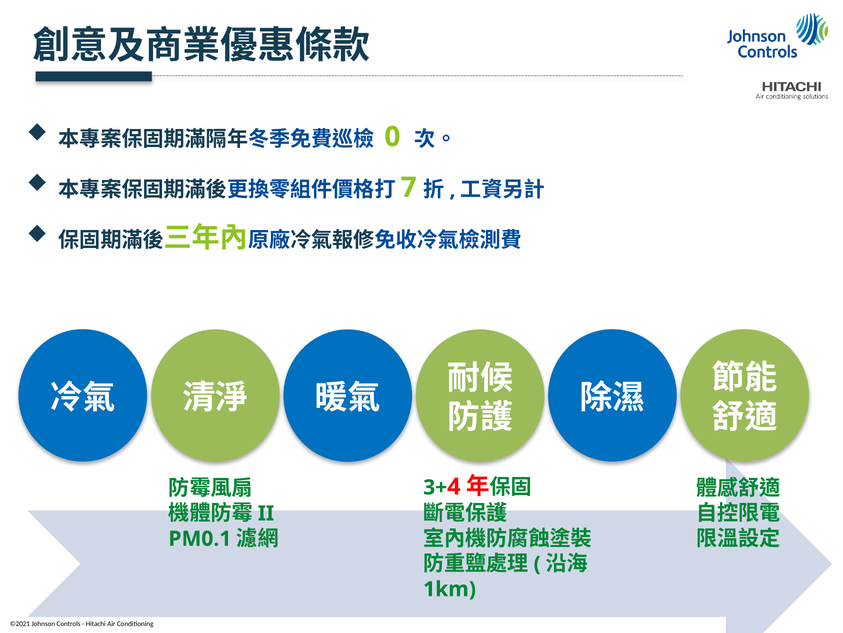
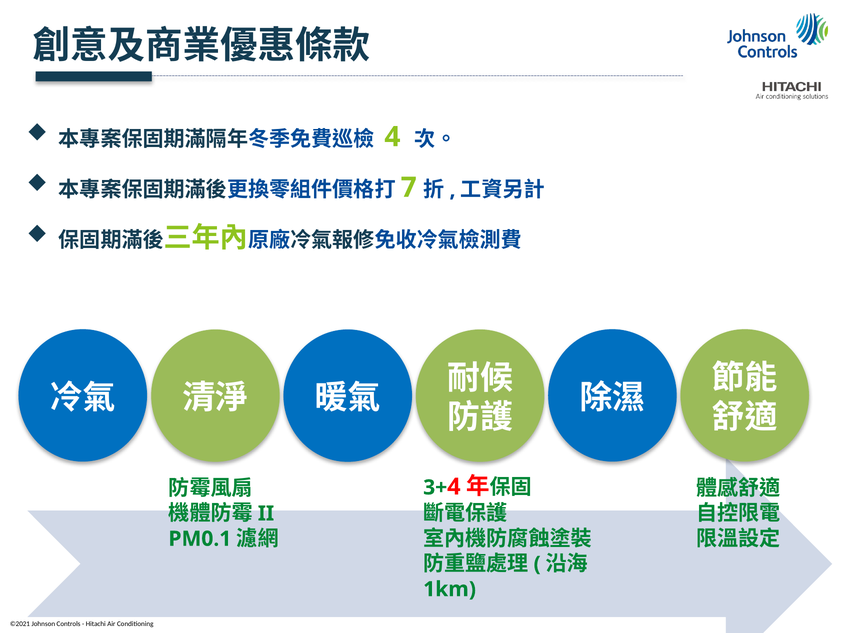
0: 0 -> 4
